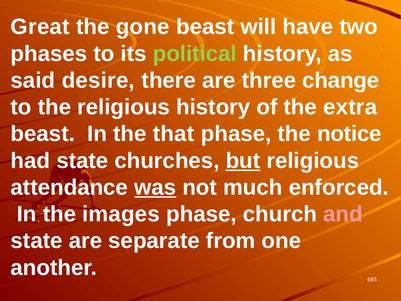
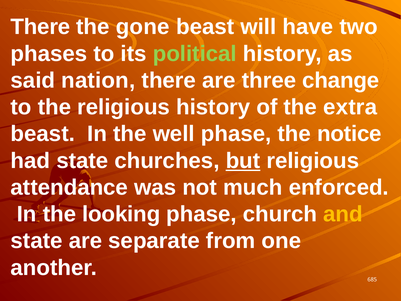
Great at (40, 27): Great -> There
desire: desire -> nation
that: that -> well
was underline: present -> none
images: images -> looking
and colour: pink -> yellow
